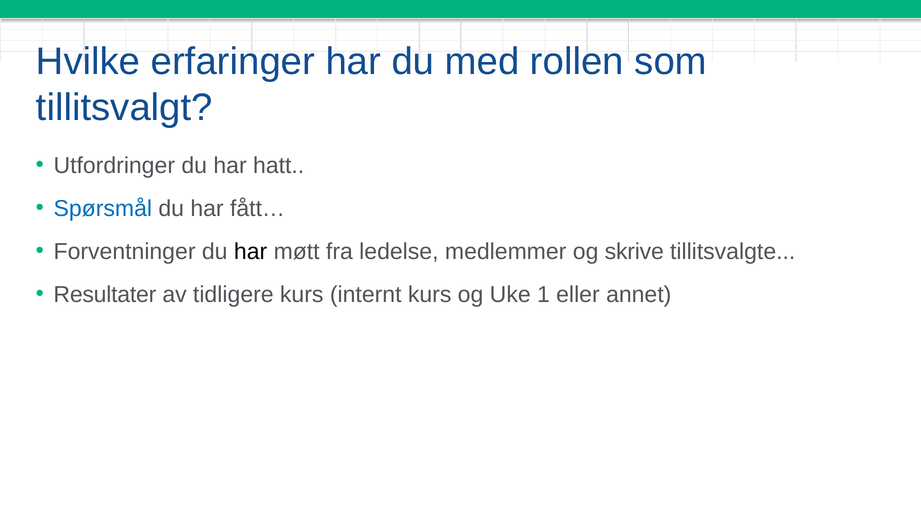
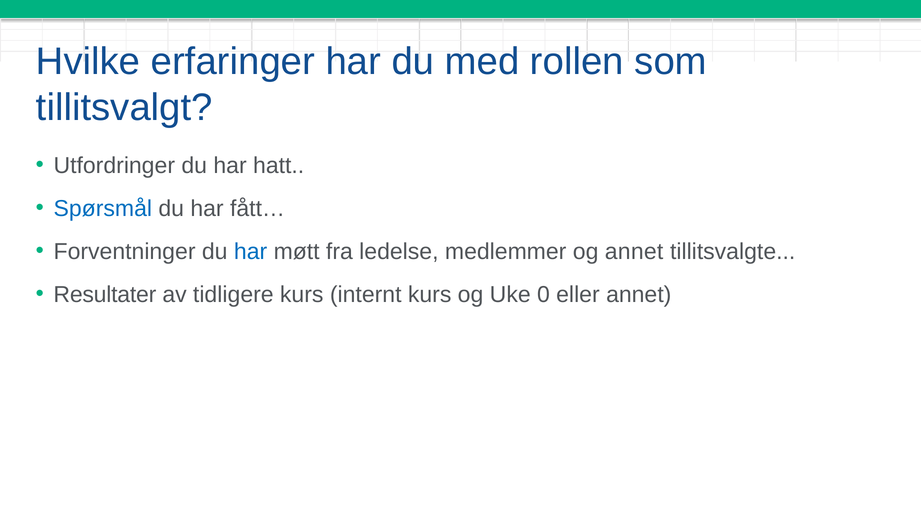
har at (251, 252) colour: black -> blue
og skrive: skrive -> annet
1: 1 -> 0
